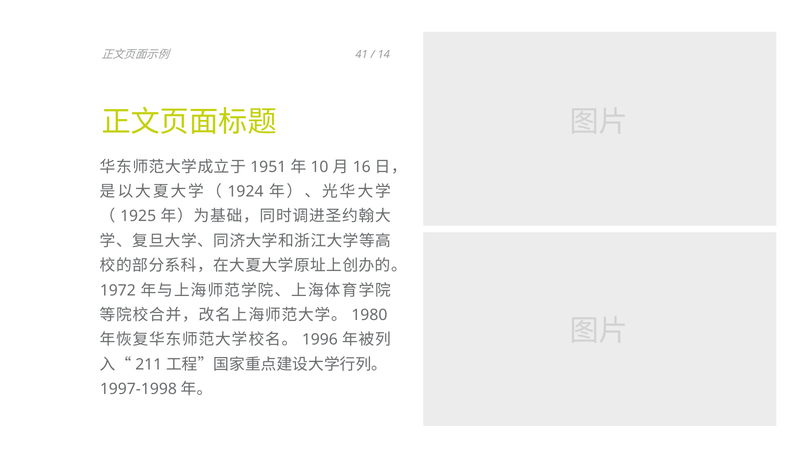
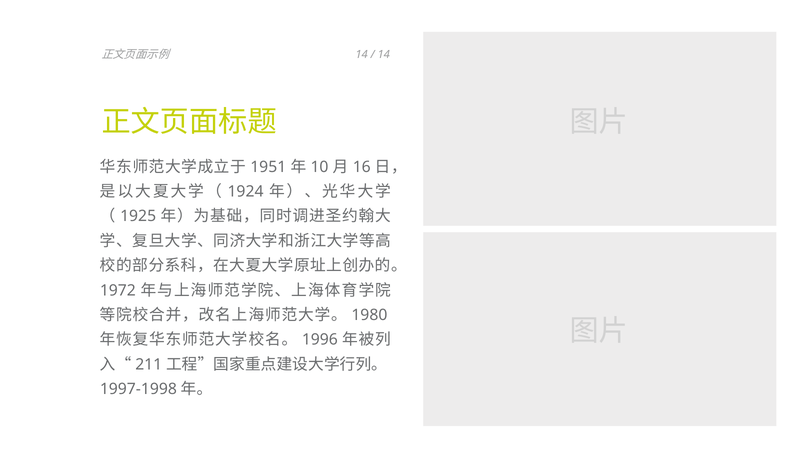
41 at (362, 55): 41 -> 14
